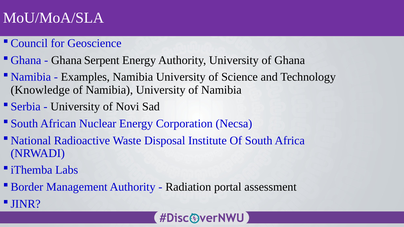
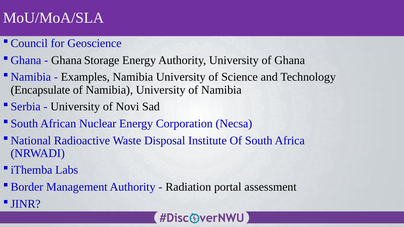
Serpent: Serpent -> Storage
Knowledge: Knowledge -> Encapsulate
